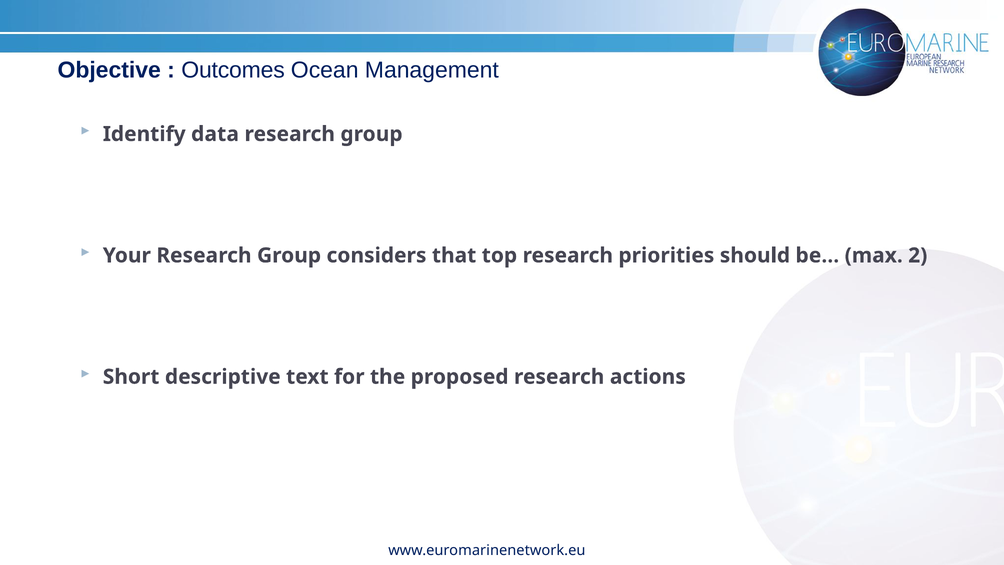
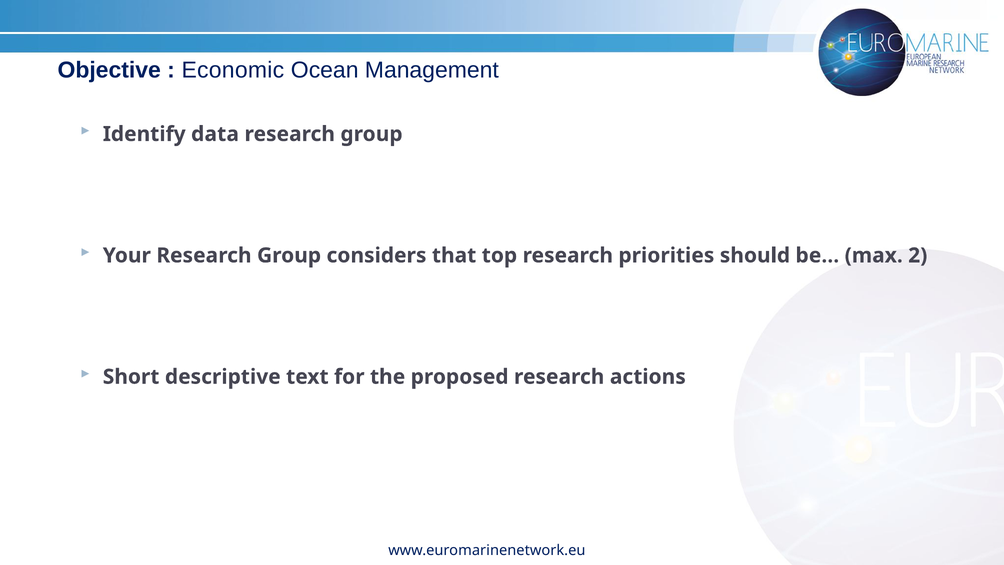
Outcomes: Outcomes -> Economic
